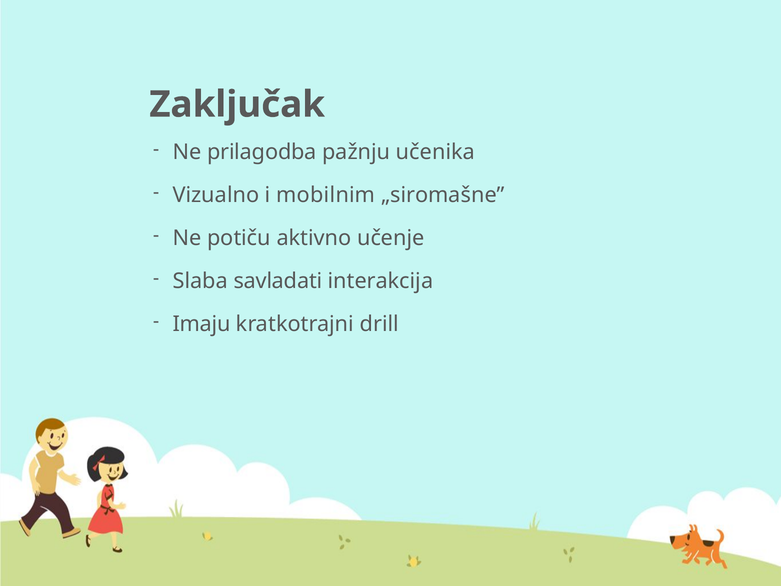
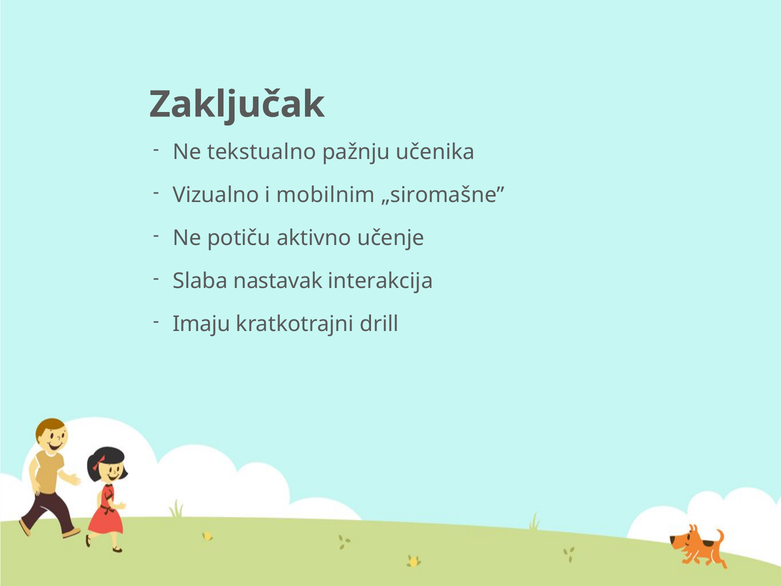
prilagodba: prilagodba -> tekstualno
savladati: savladati -> nastavak
